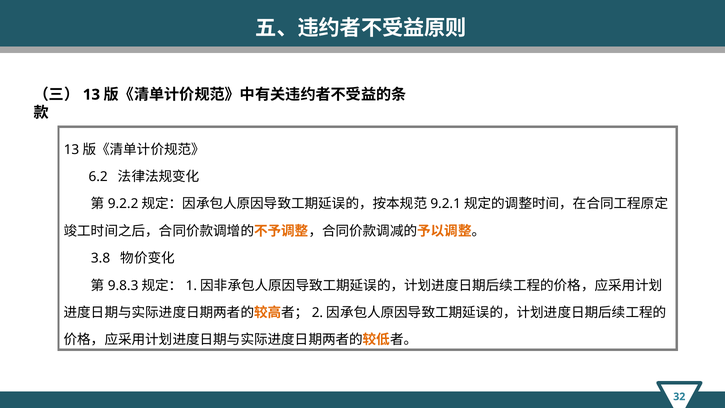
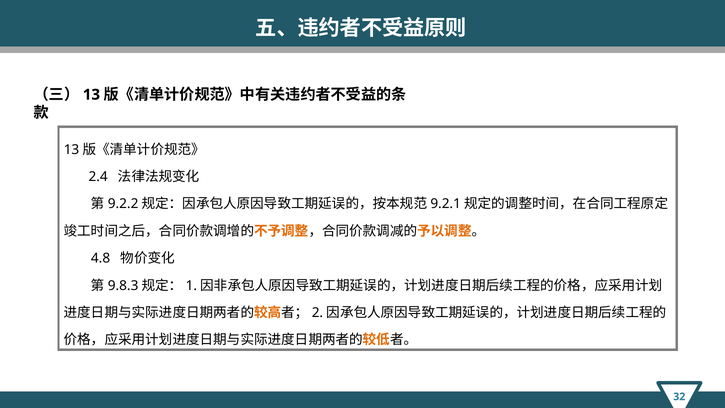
6.2: 6.2 -> 2.4
3.8: 3.8 -> 4.8
